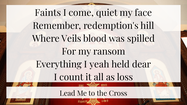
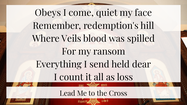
Faints: Faints -> Obeys
yeah: yeah -> send
